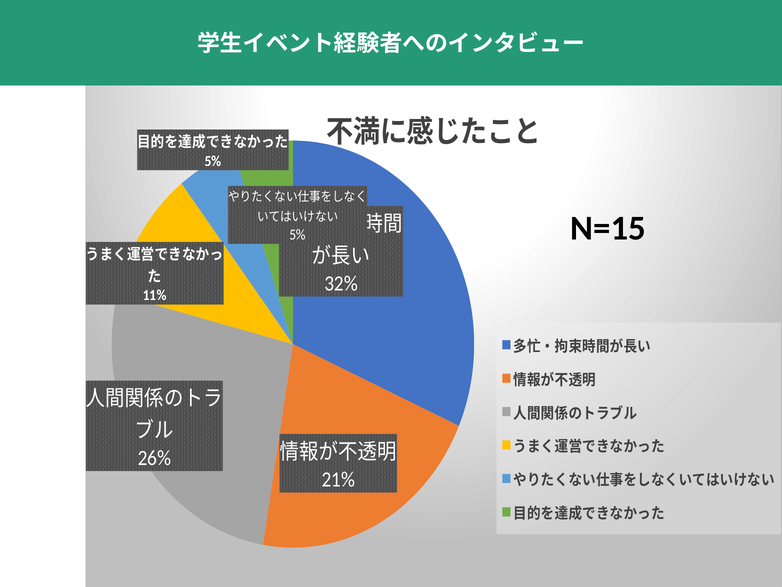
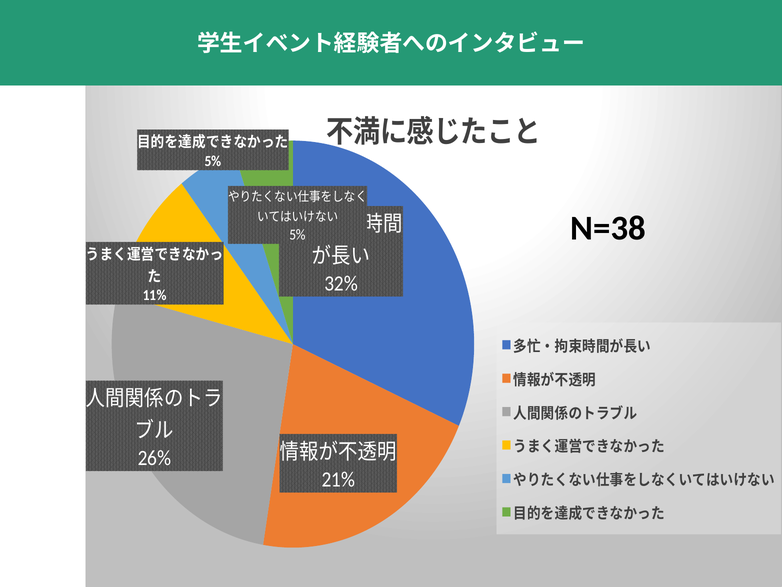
N=15: N=15 -> N=38
